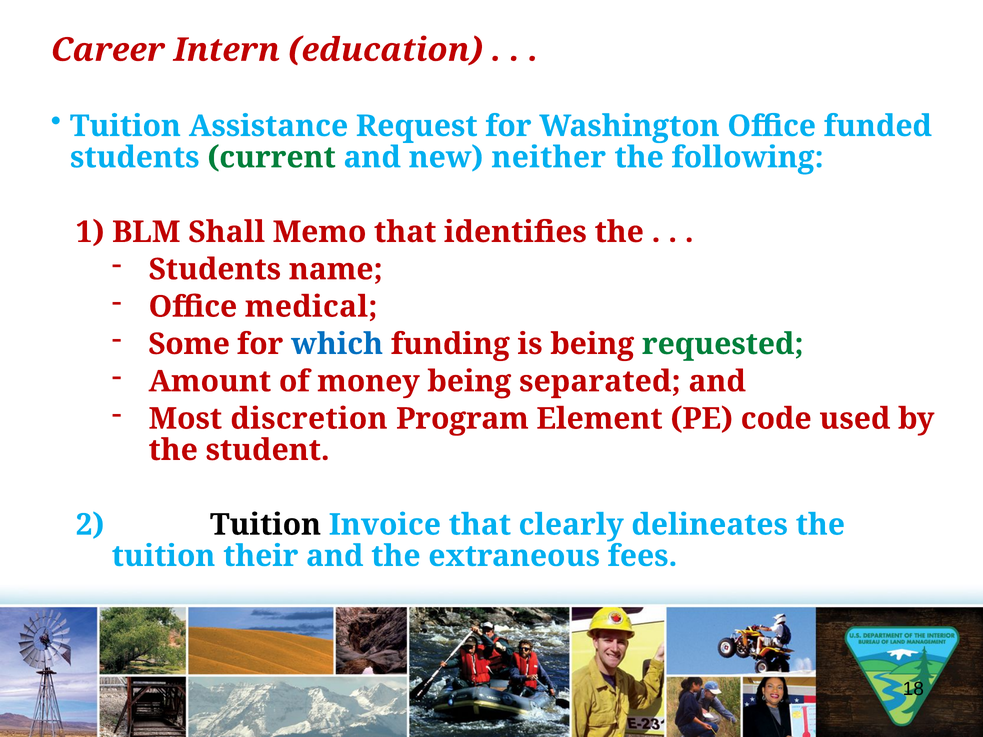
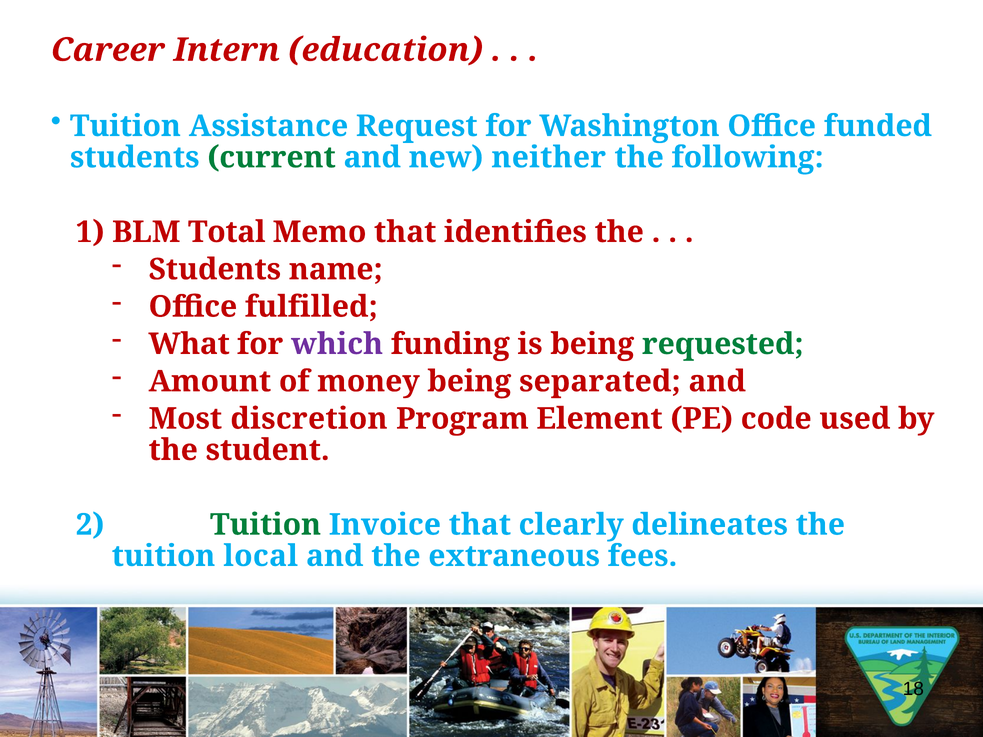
Shall: Shall -> Total
medical: medical -> fulfilled
Some: Some -> What
which colour: blue -> purple
Tuition at (266, 525) colour: black -> green
their: their -> local
